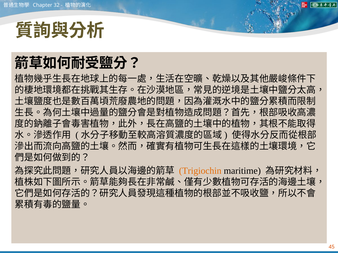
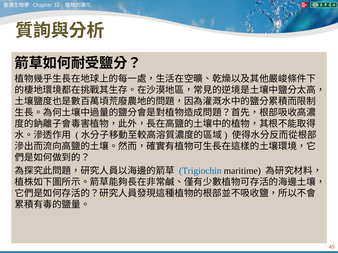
Trigiochin colour: orange -> blue
